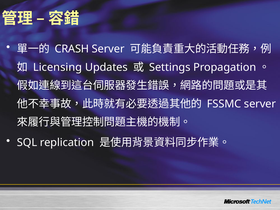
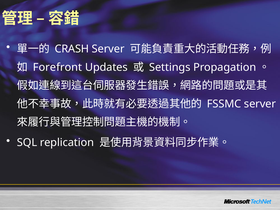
Licensing: Licensing -> Forefront
